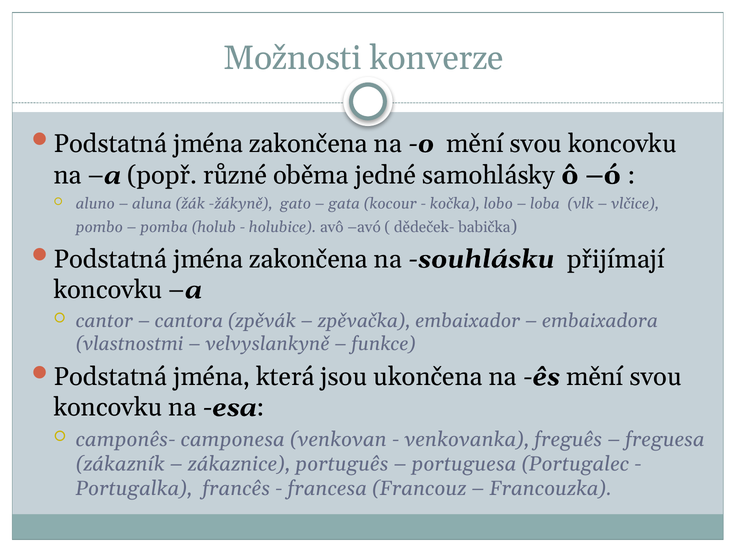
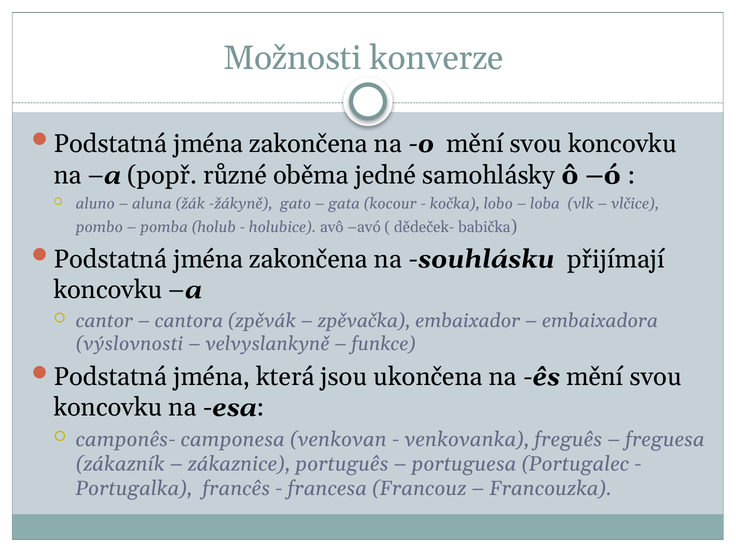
vlastnostmi: vlastnostmi -> výslovnosti
